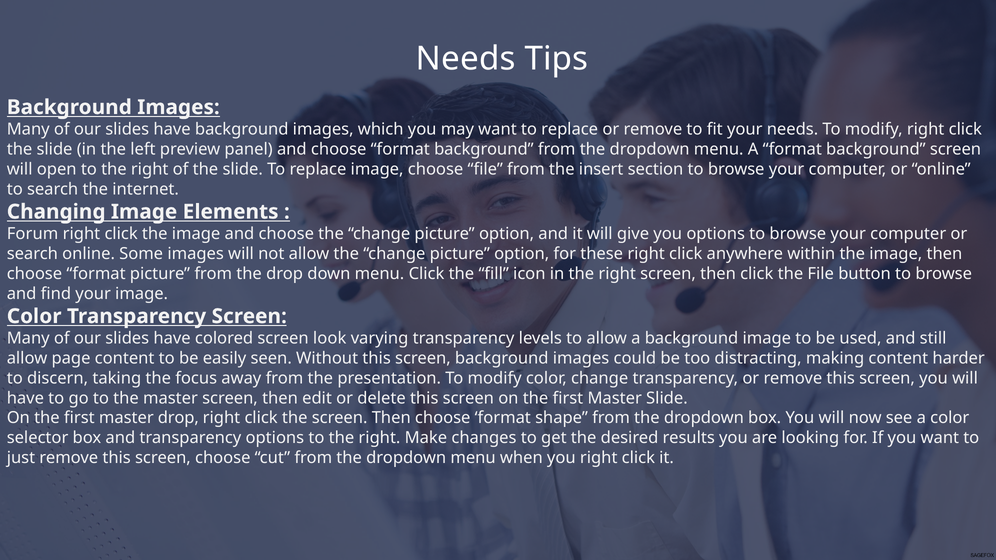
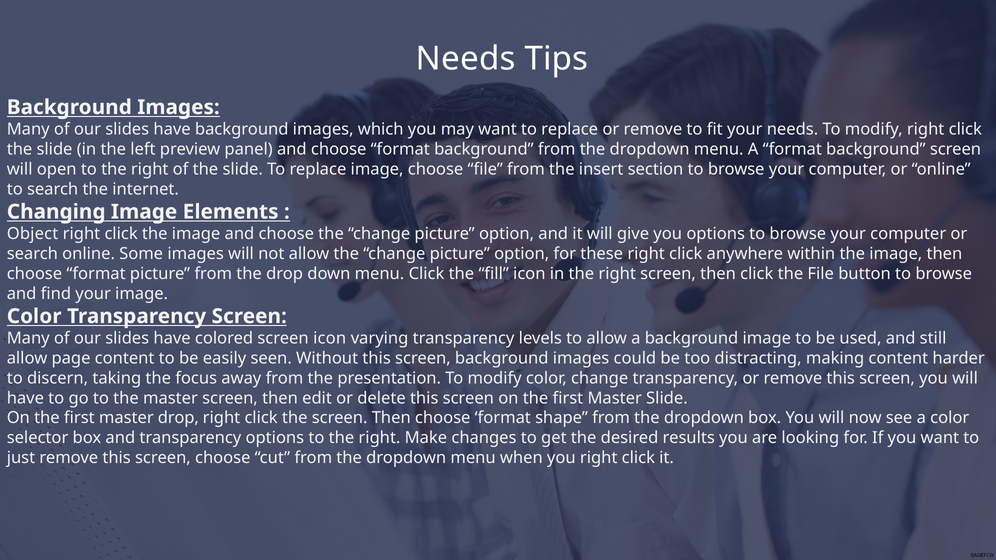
Forum: Forum -> Object
screen look: look -> icon
